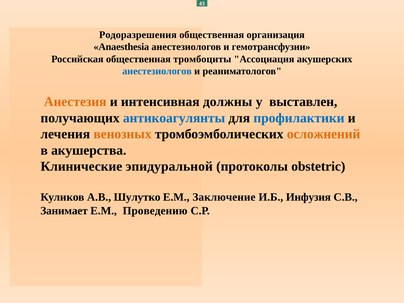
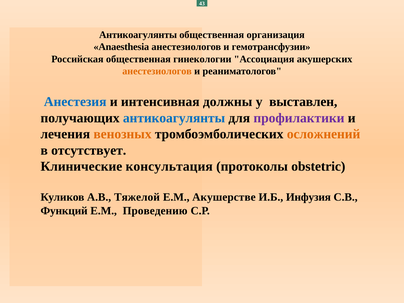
Родоразрешения at (138, 35): Родоразрешения -> Антикоагулянты
тромбоциты: тромбоциты -> гинекологии
анестезиологов at (157, 71) colour: blue -> orange
Анестезия colour: orange -> blue
профилактики colour: blue -> purple
акушерства: акушерства -> отсутствует
эпидуральной: эпидуральной -> консультация
Шулутко: Шулутко -> Тяжелой
Заключение: Заключение -> Акушерстве
Занимает: Занимает -> Функций
